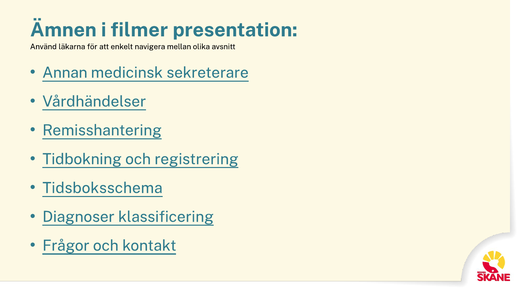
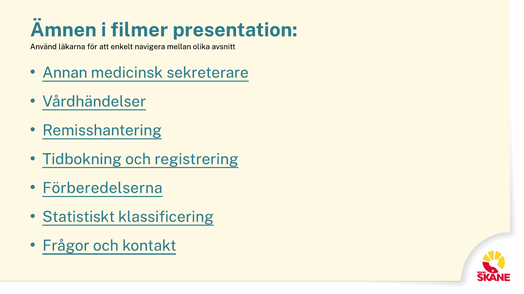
Tidsboksschema: Tidsboksschema -> Förberedelserna
Diagnoser: Diagnoser -> Statistiskt
